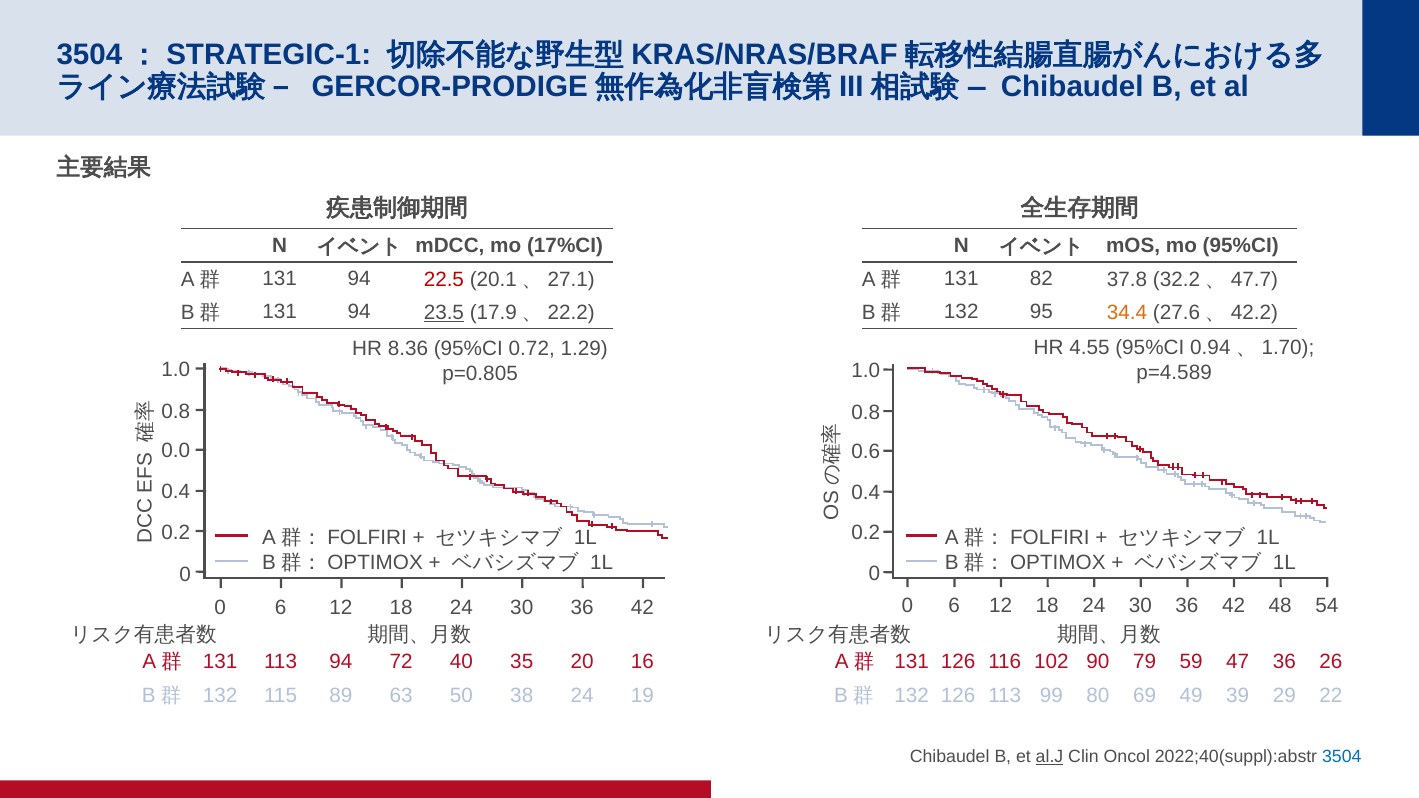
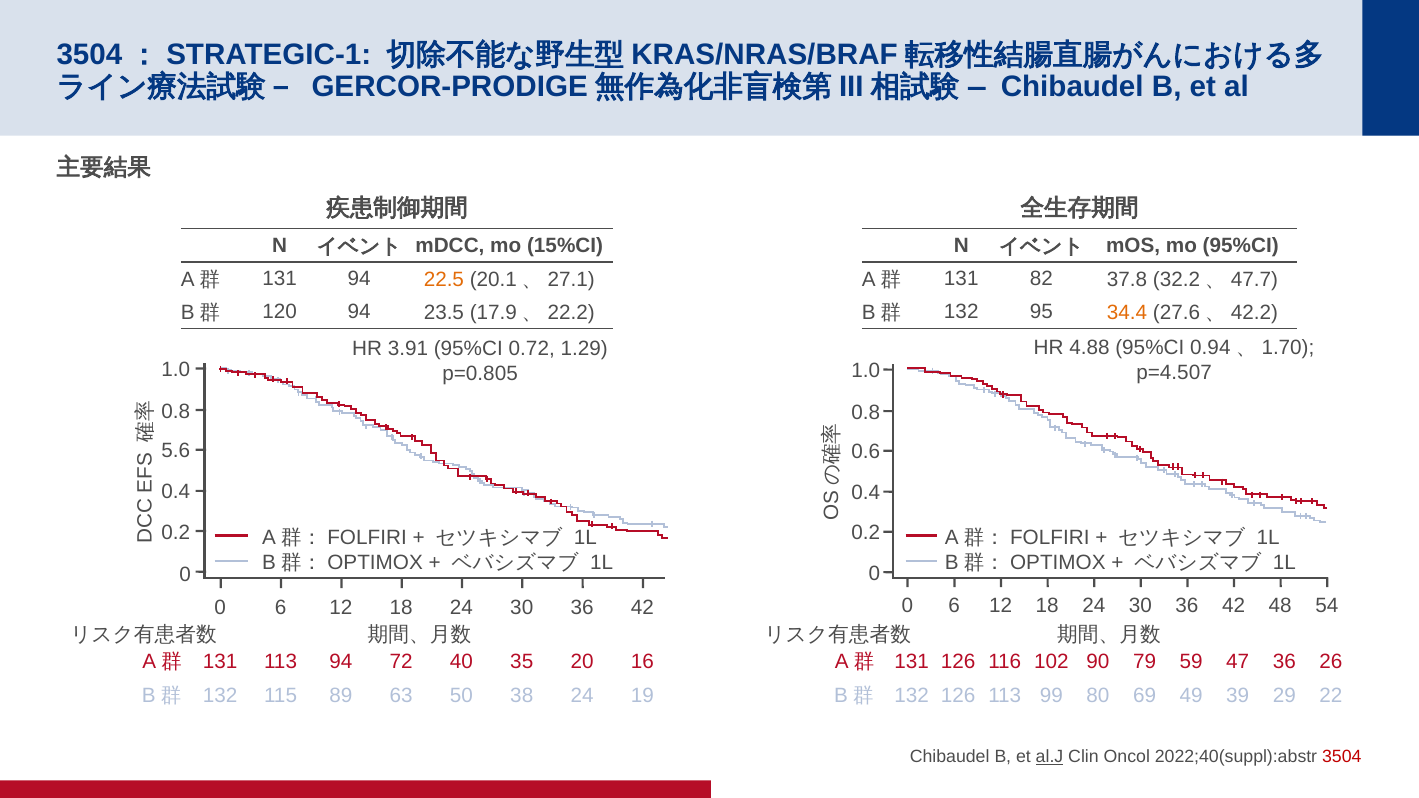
17%CI: 17%CI -> 15%CI
22.5 colour: red -> orange
131 at (280, 312): 131 -> 120
23.5 underline: present -> none
4.55: 4.55 -> 4.88
8.36: 8.36 -> 3.91
p=4.589: p=4.589 -> p=4.507
0.0: 0.0 -> 5.6
3504 colour: blue -> red
